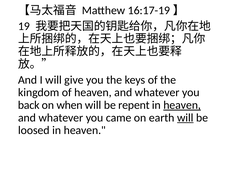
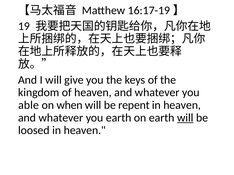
back: back -> able
heaven at (182, 105) underline: present -> none
you came: came -> earth
